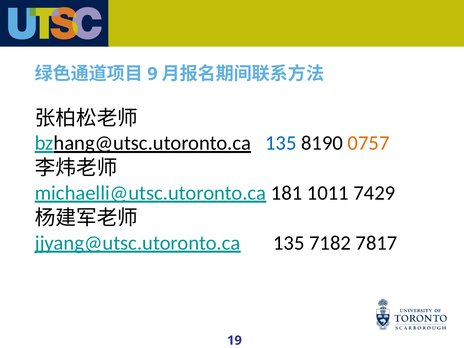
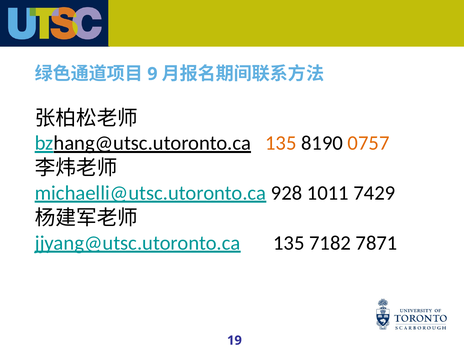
135 at (281, 143) colour: blue -> orange
181: 181 -> 928
7817: 7817 -> 7871
